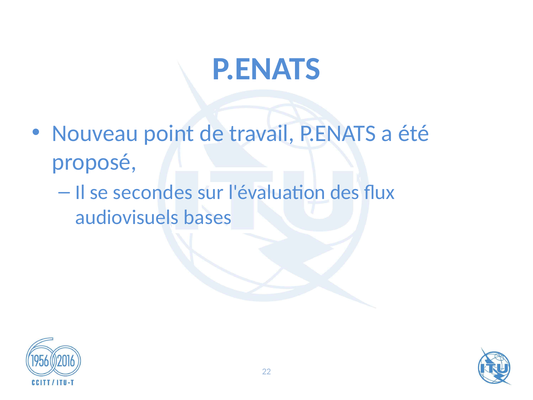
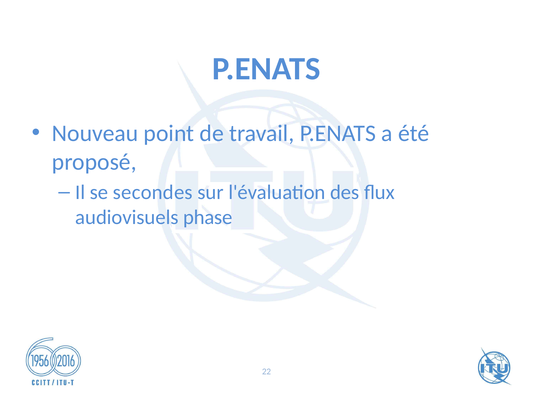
bases: bases -> phase
